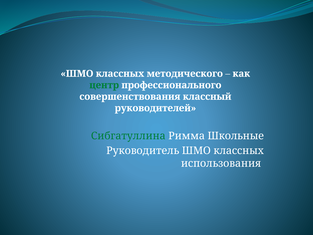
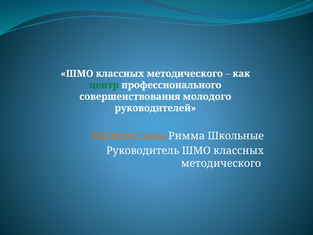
классный: классный -> молодого
Сибгатуллина colour: green -> orange
использования at (221, 163): использования -> методического
